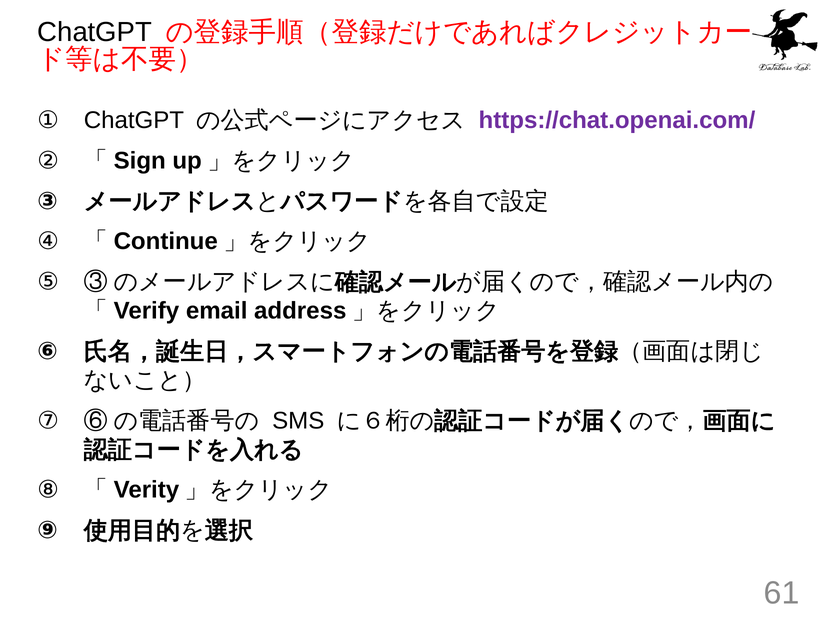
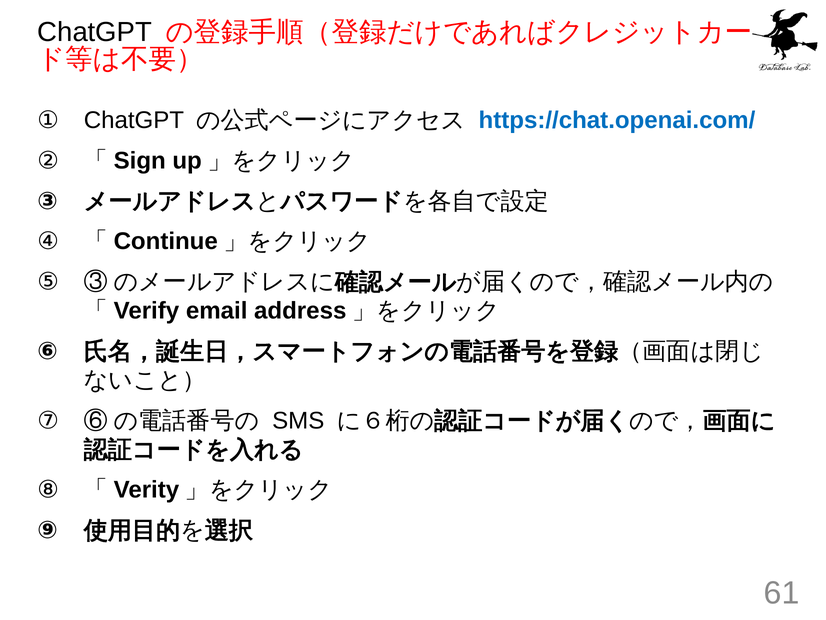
https://chat.openai.com/ colour: purple -> blue
